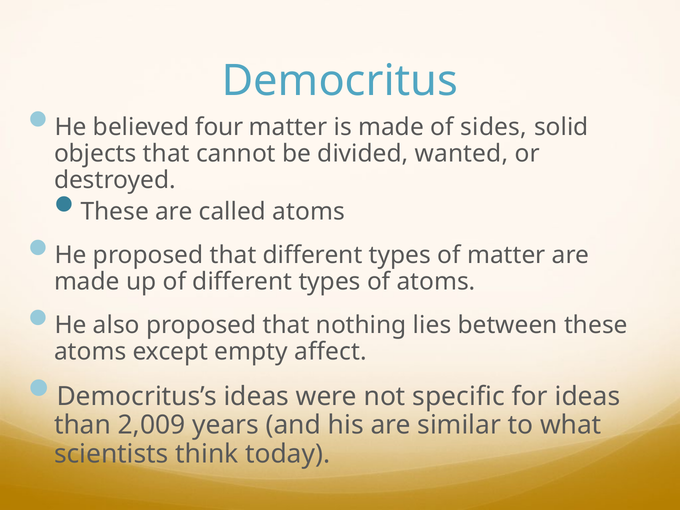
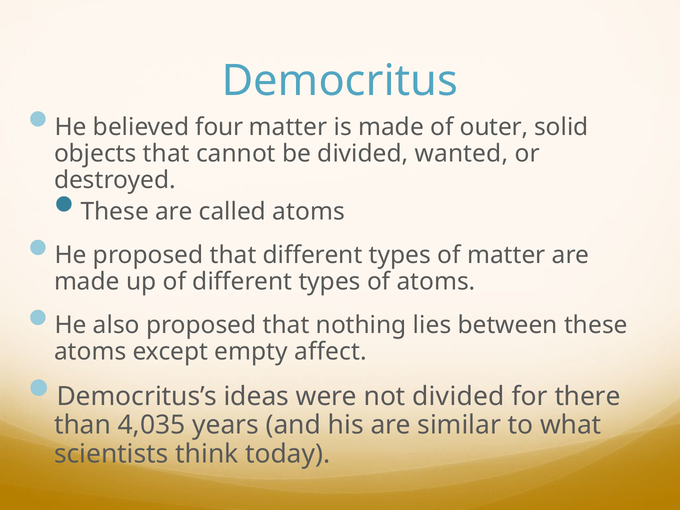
sides: sides -> outer
not specific: specific -> divided
for ideas: ideas -> there
2,009: 2,009 -> 4,035
